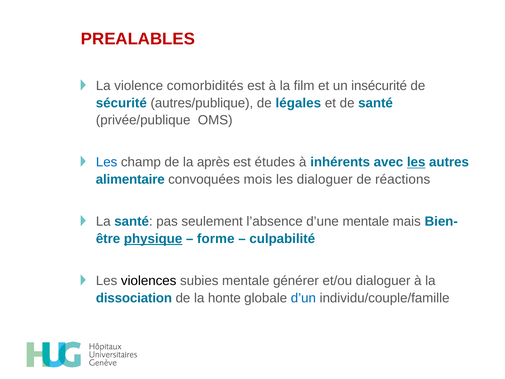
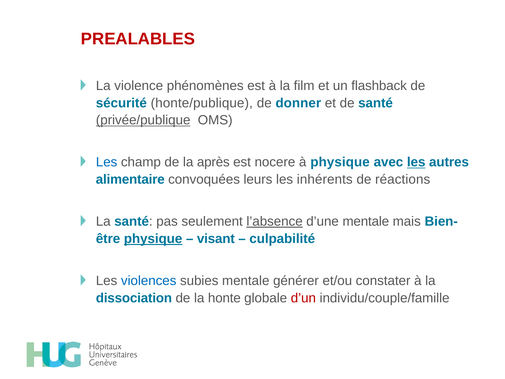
comorbidités: comorbidités -> phénomènes
insécurité: insécurité -> flashback
autres/publique: autres/publique -> honte/publique
légales: légales -> donner
privée/publique underline: none -> present
études: études -> nocere
à inhérents: inhérents -> physique
mois: mois -> leurs
les dialoguer: dialoguer -> inhérents
l’absence underline: none -> present
forme: forme -> visant
violences colour: black -> blue
et/ou dialoguer: dialoguer -> constater
d’un colour: blue -> red
